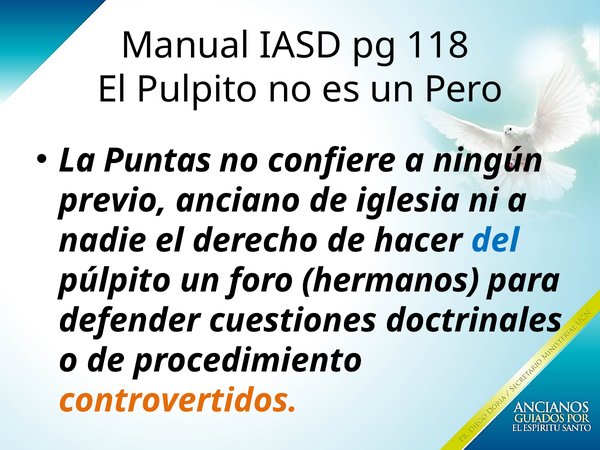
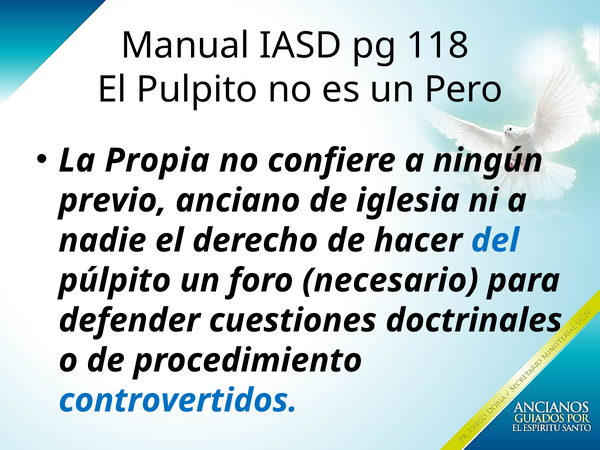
Puntas: Puntas -> Propia
hermanos: hermanos -> necesario
controvertidos colour: orange -> blue
